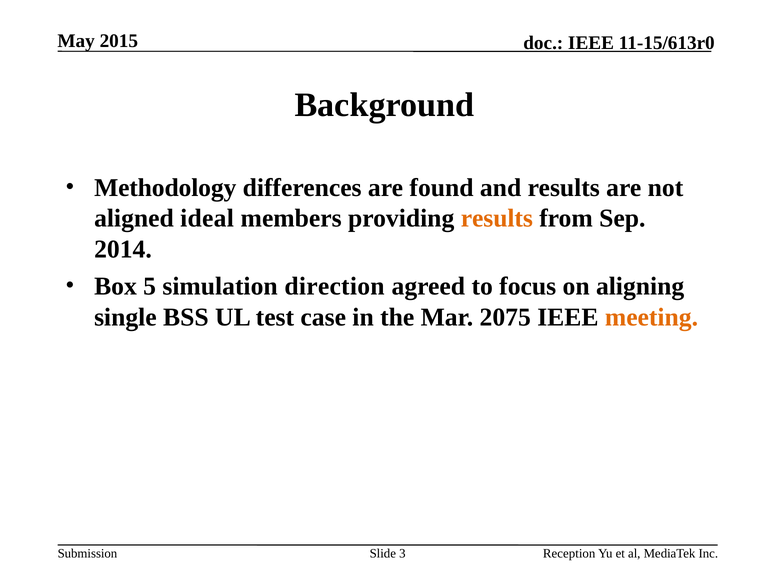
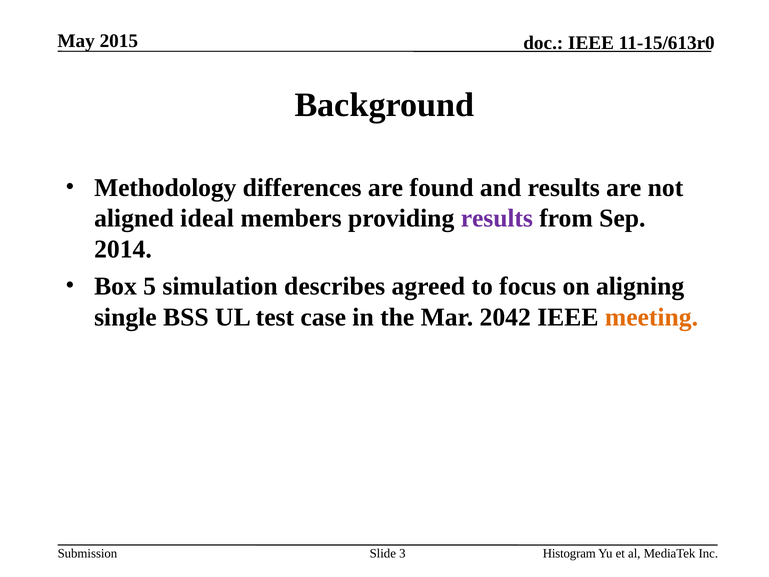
results at (497, 218) colour: orange -> purple
direction: direction -> describes
2075: 2075 -> 2042
Reception: Reception -> Histogram
